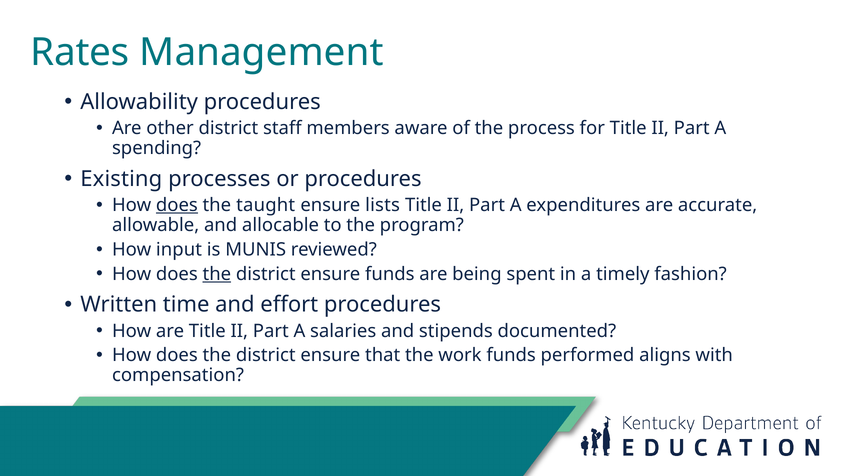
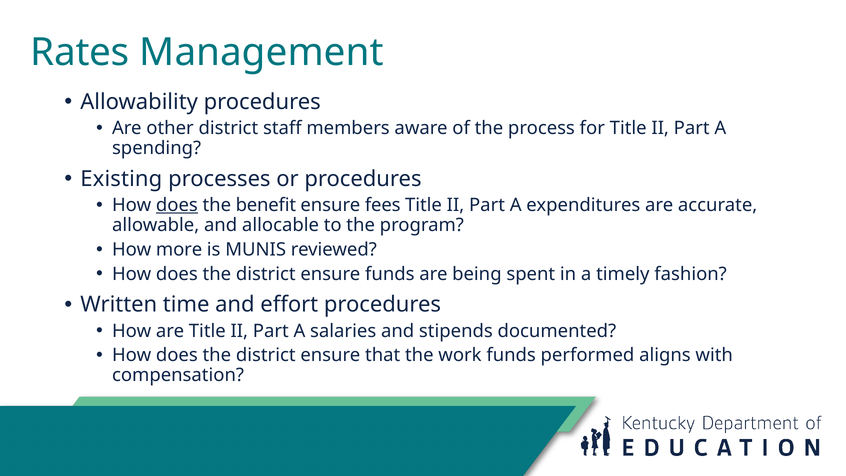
taught: taught -> benefit
lists: lists -> fees
input: input -> more
the at (217, 274) underline: present -> none
